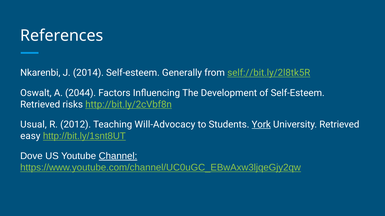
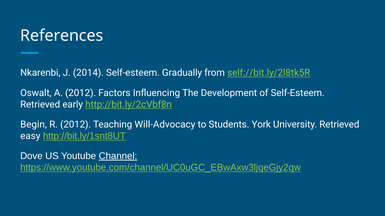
Generally: Generally -> Gradually
A 2044: 2044 -> 2012
risks: risks -> early
Usual: Usual -> Begin
York underline: present -> none
